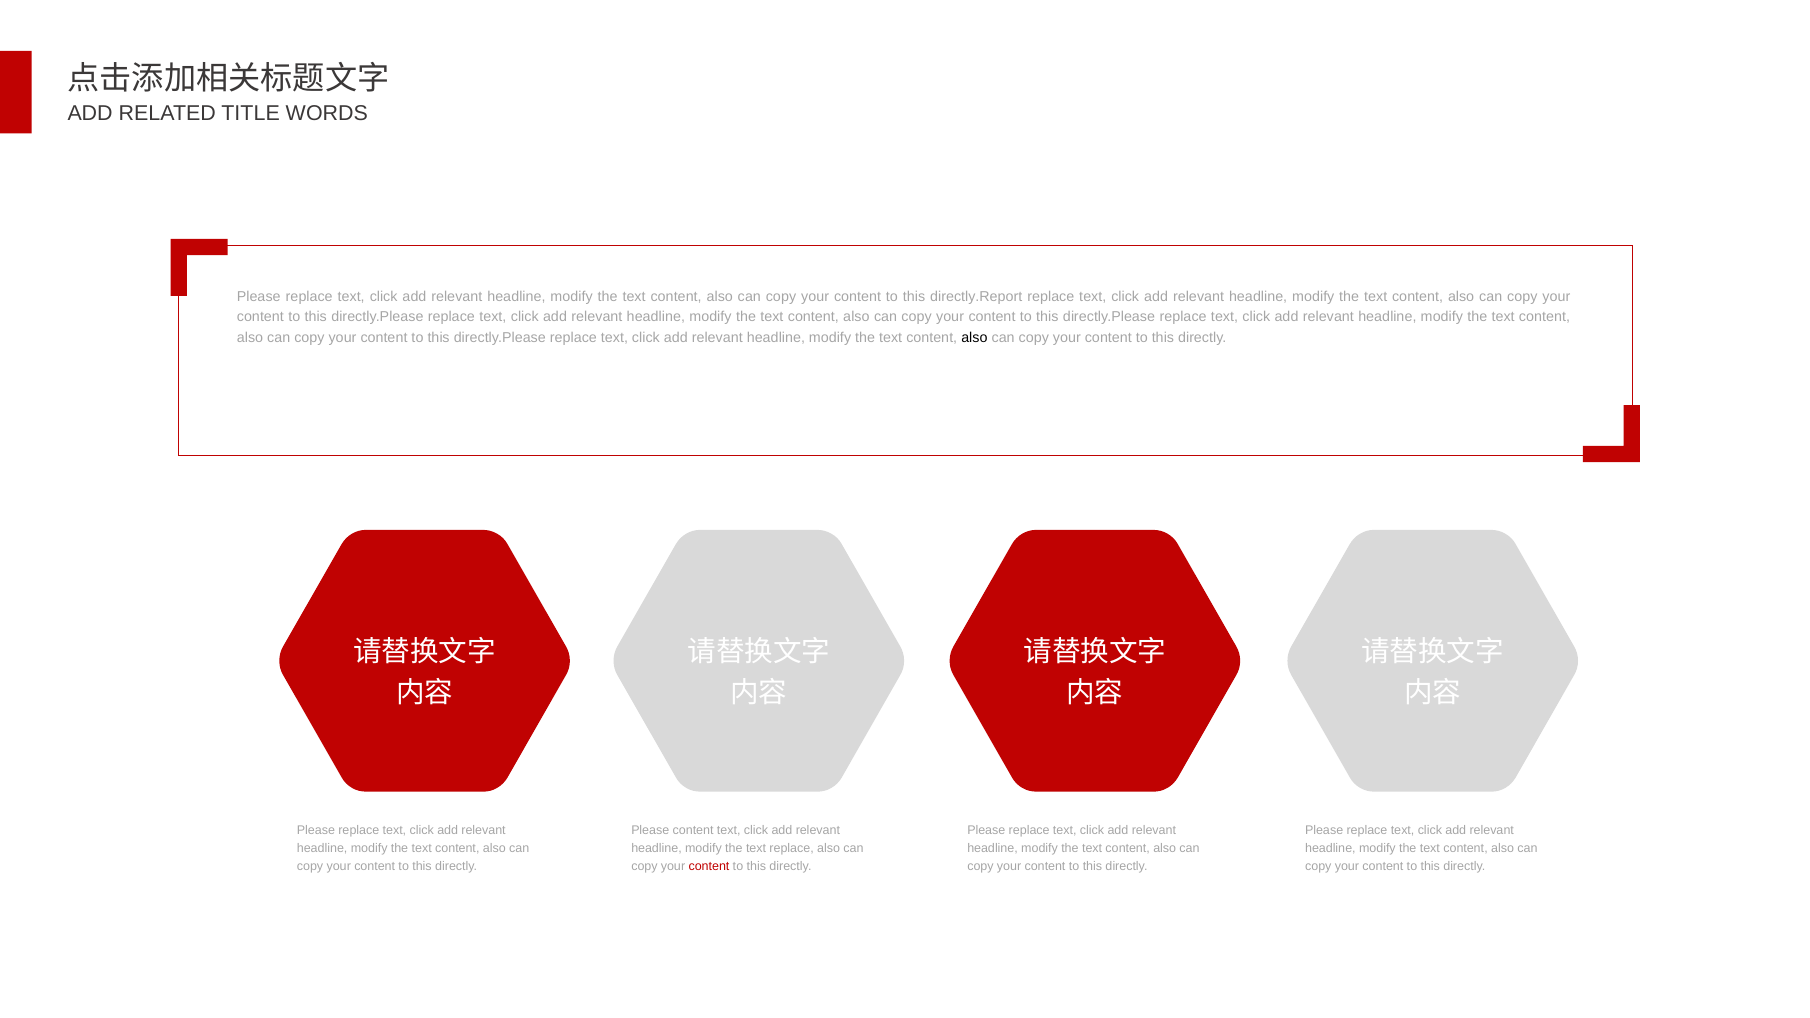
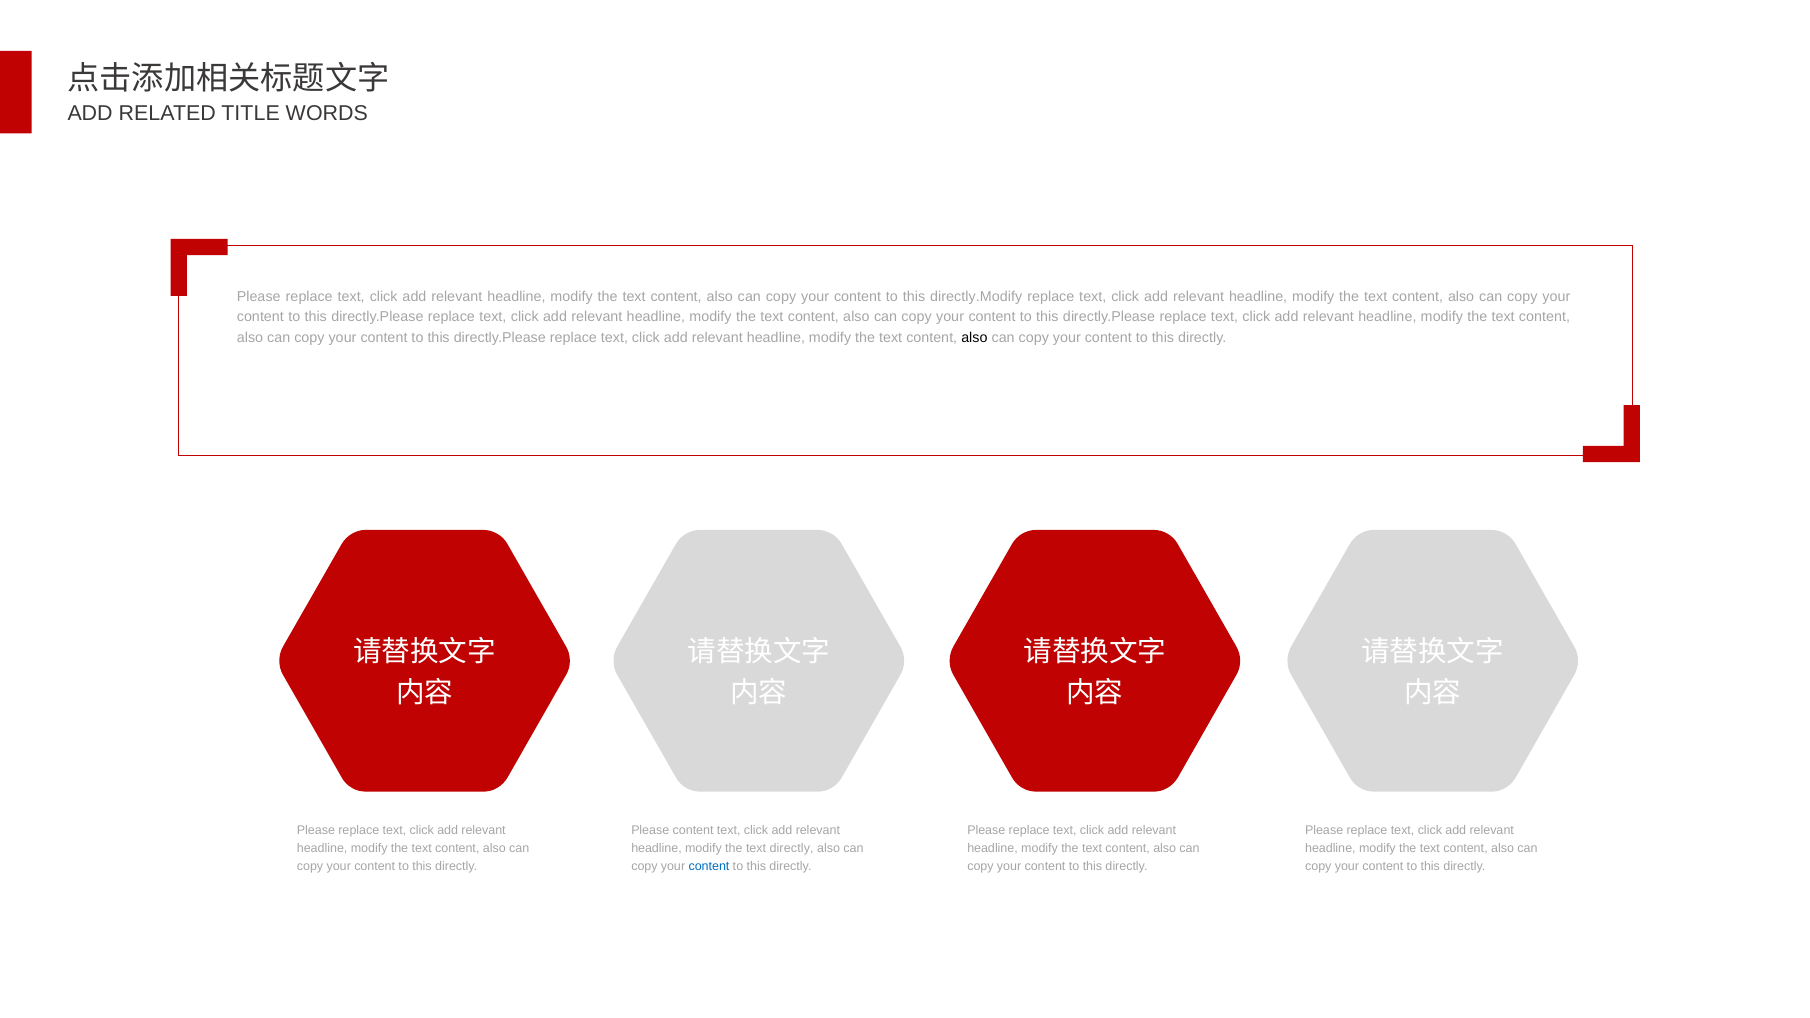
directly.Report: directly.Report -> directly.Modify
text replace: replace -> directly
content at (709, 866) colour: red -> blue
